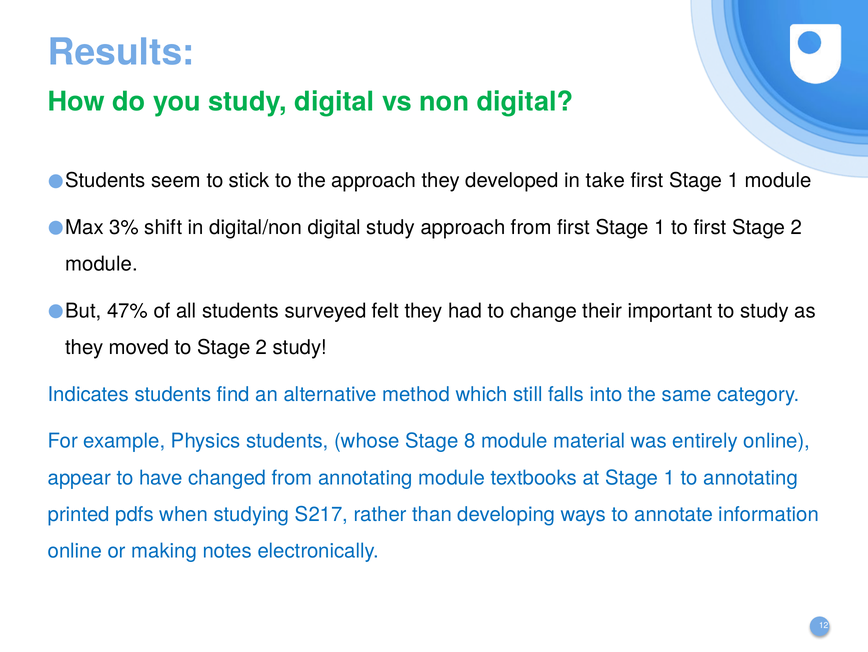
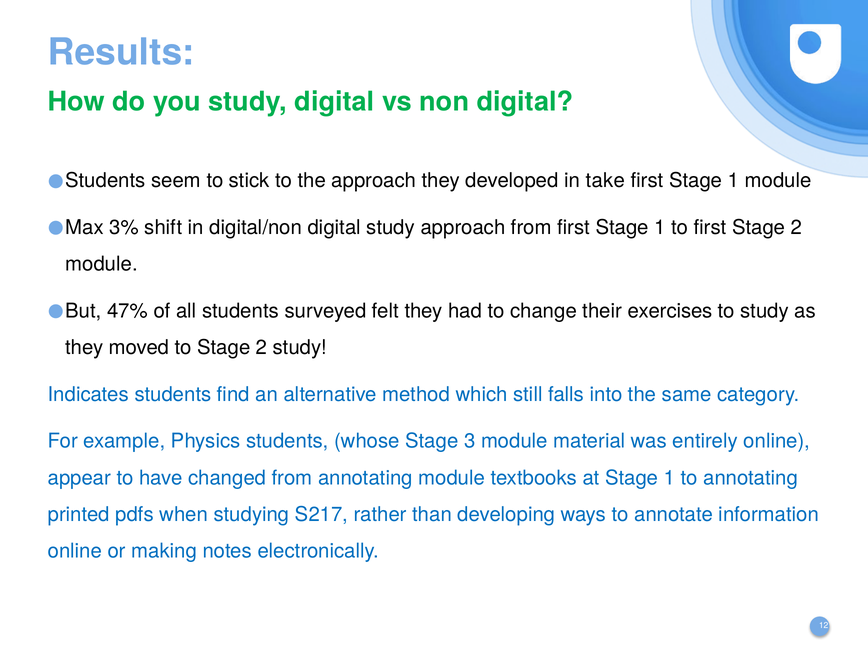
important: important -> exercises
8: 8 -> 3
